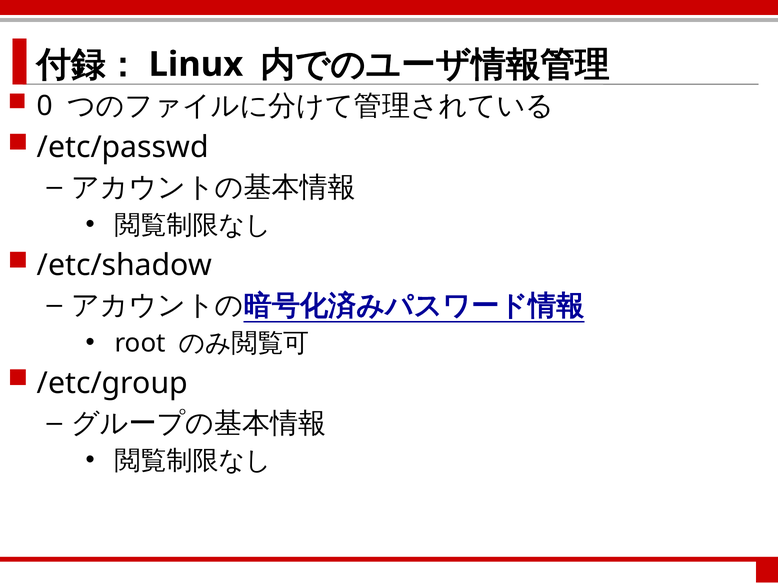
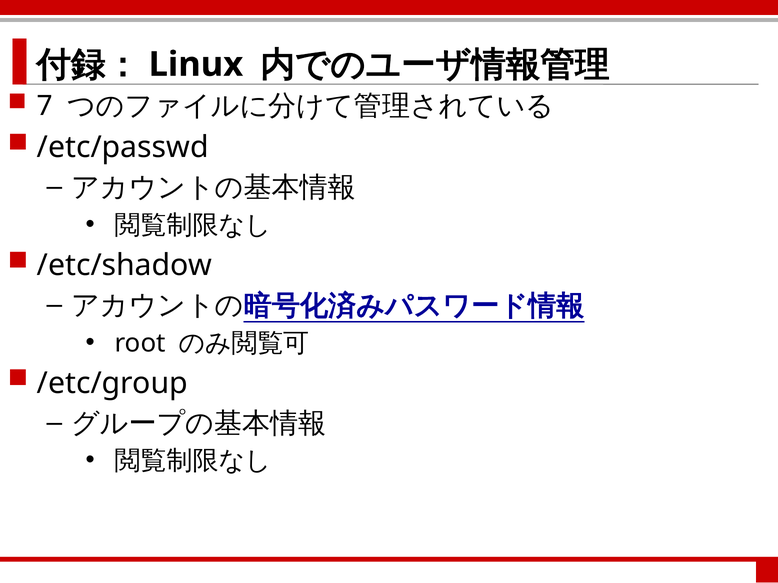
0: 0 -> 7
